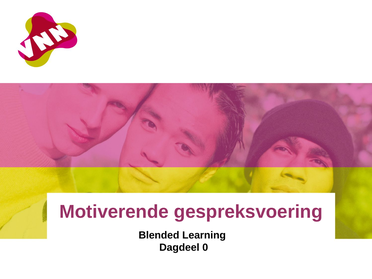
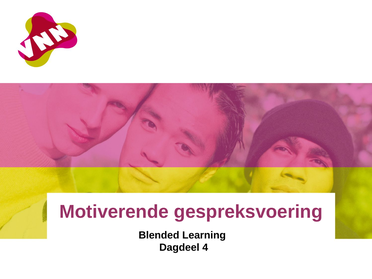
0: 0 -> 4
